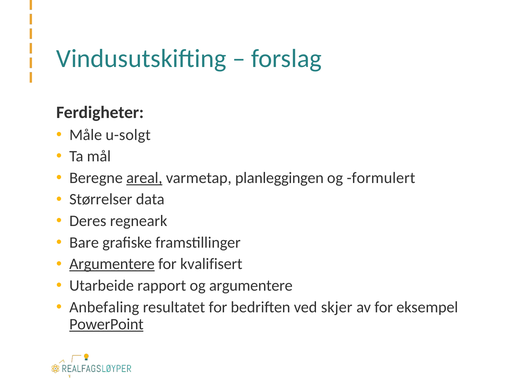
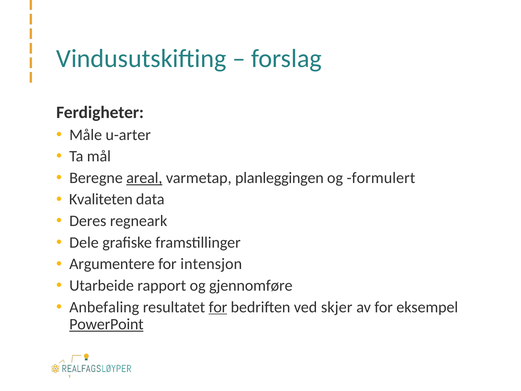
u-solgt: u-solgt -> u-arter
Størrelser: Størrelser -> Kvaliteten
Bare: Bare -> Dele
Argumentere at (112, 264) underline: present -> none
kvalifisert: kvalifisert -> intensjon
og argumentere: argumentere -> gjennomføre
for at (218, 307) underline: none -> present
